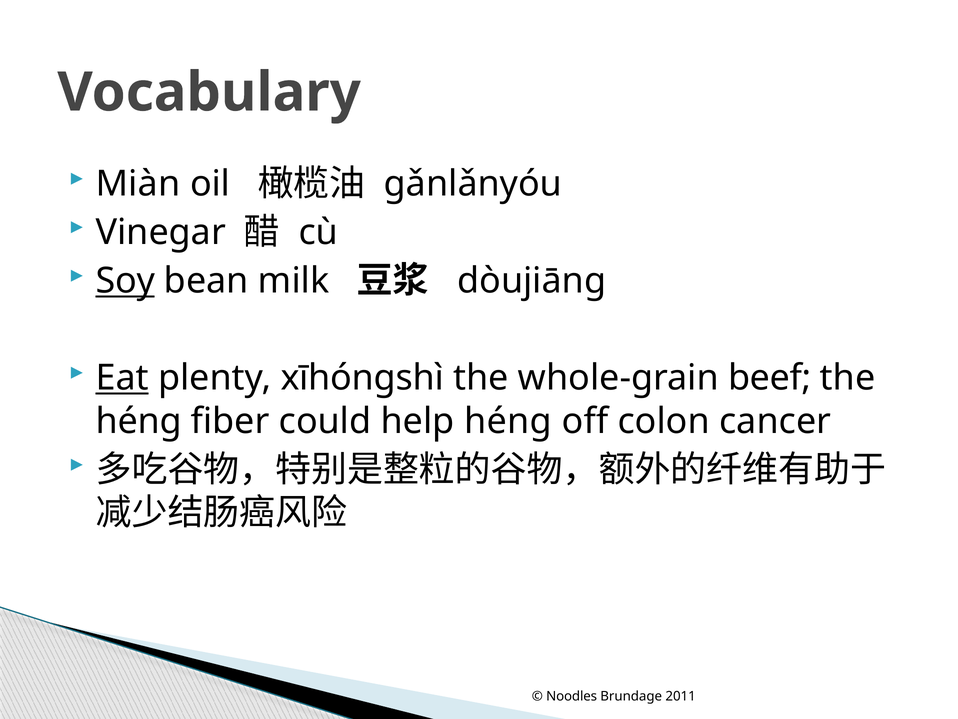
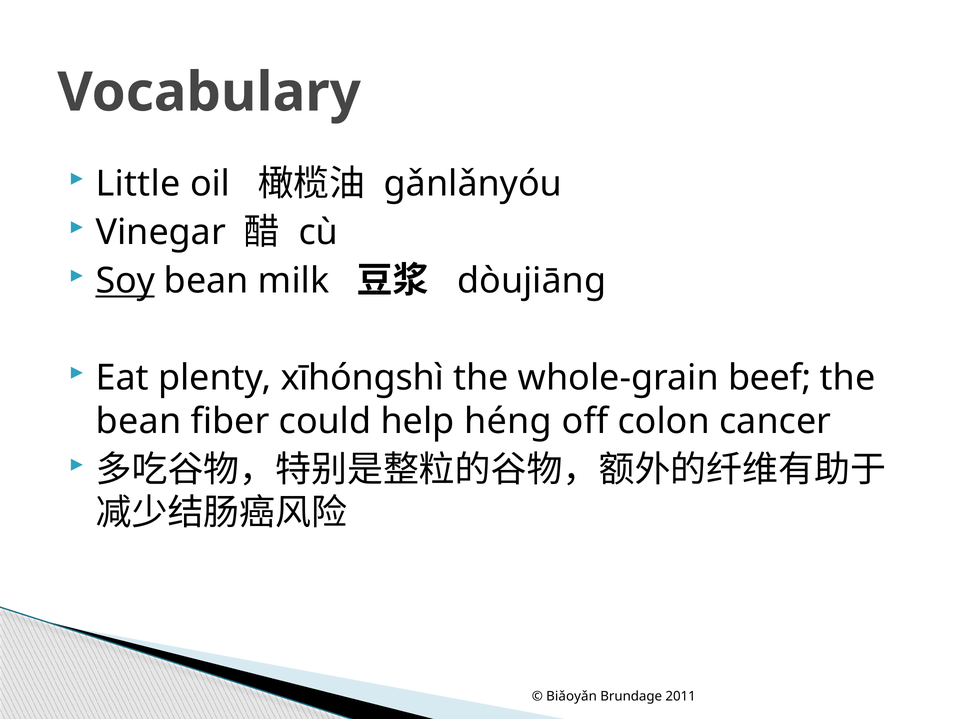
Miàn: Miàn -> Little
Eat underline: present -> none
héng at (139, 421): héng -> bean
Noodles: Noodles -> Biǎoyǎn
